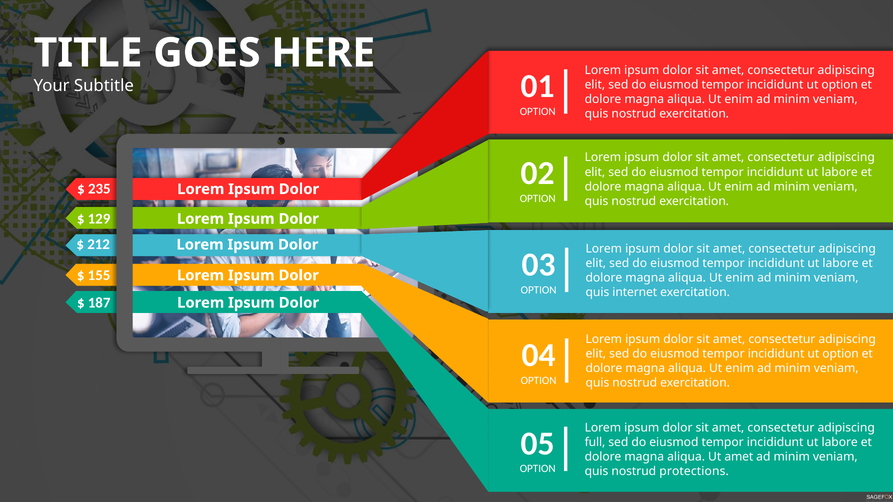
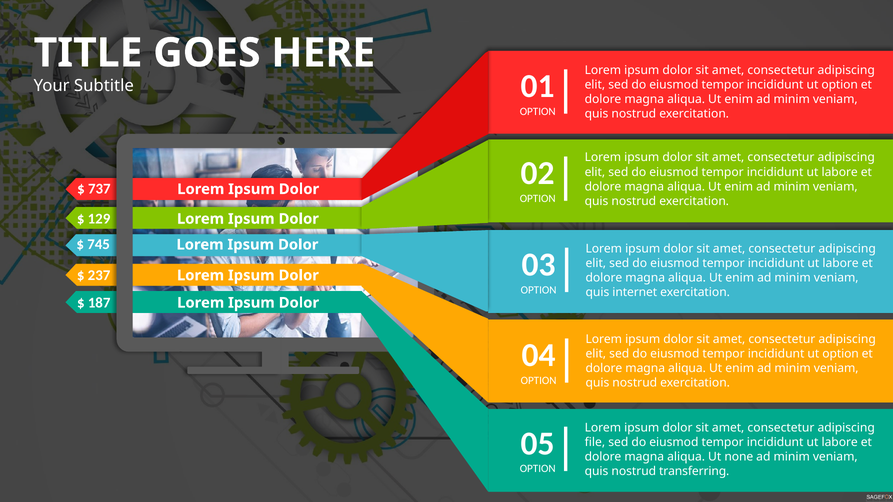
235: 235 -> 737
212: 212 -> 745
155: 155 -> 237
full: full -> file
Ut amet: amet -> none
protections: protections -> transferring
